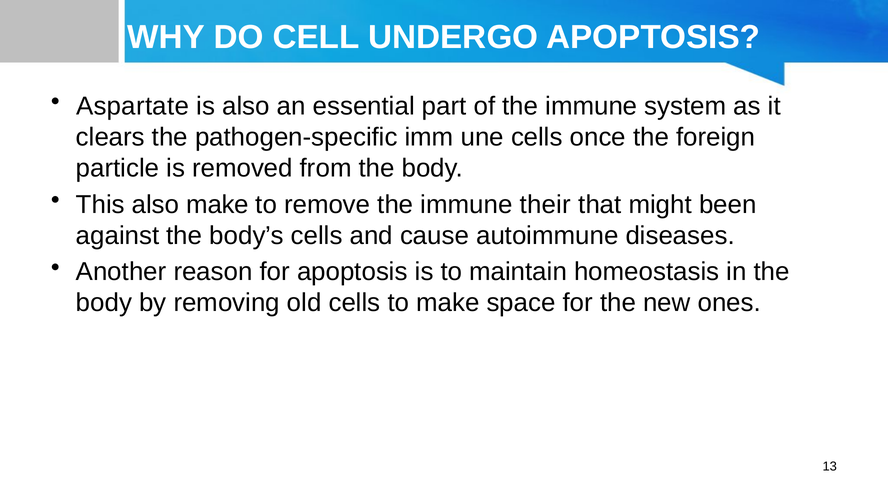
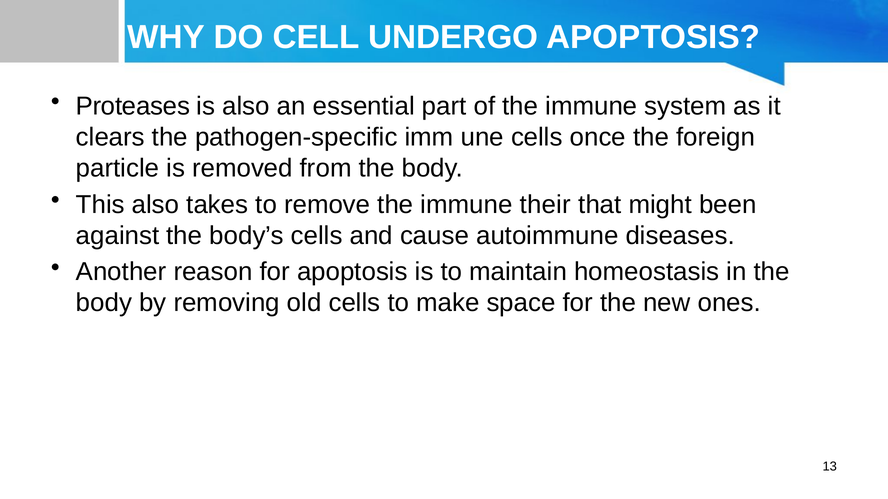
Aspartate: Aspartate -> Proteases
also make: make -> takes
